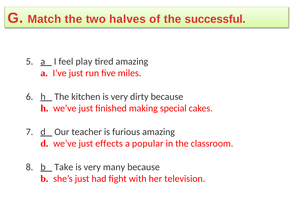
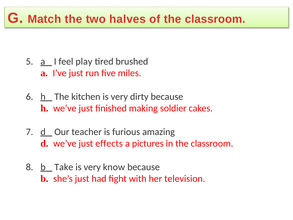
of the successful: successful -> classroom
tired amazing: amazing -> brushed
special: special -> soldier
popular: popular -> pictures
many: many -> know
